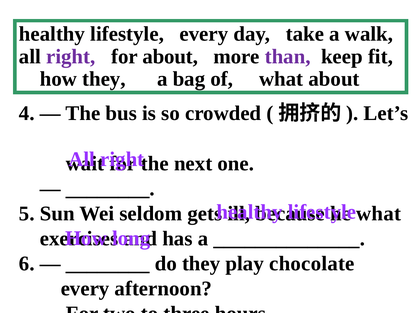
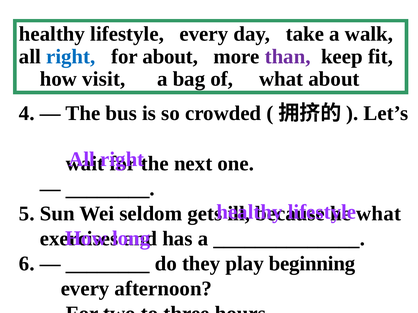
right at (71, 57) colour: purple -> blue
how they: they -> visit
chocolate: chocolate -> beginning
